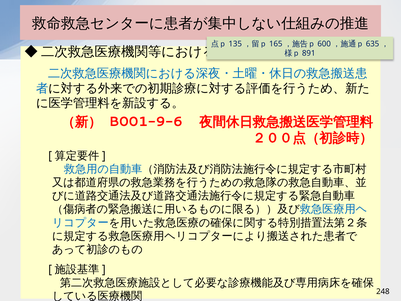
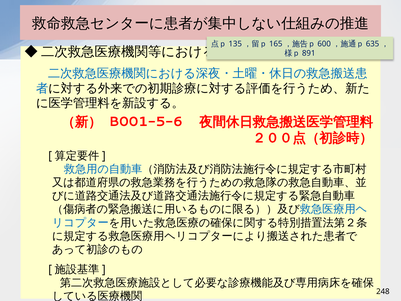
B001-9-6: B001-9-6 -> B001-5-6
